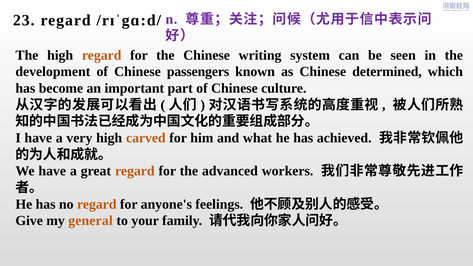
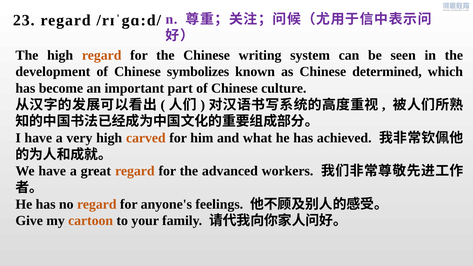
passengers: passengers -> symbolizes
general: general -> cartoon
